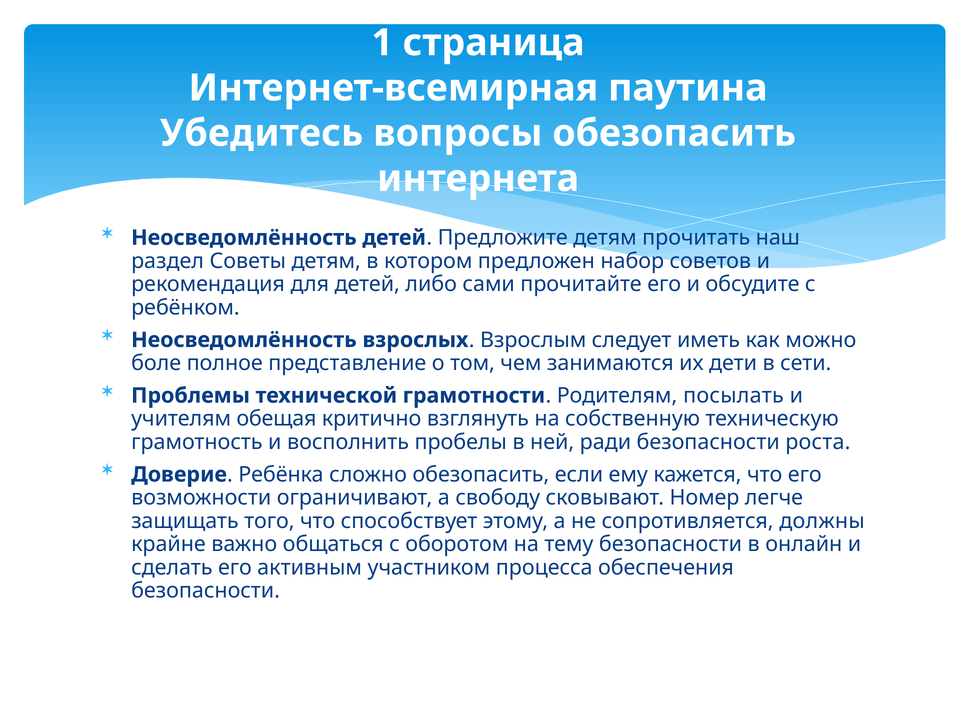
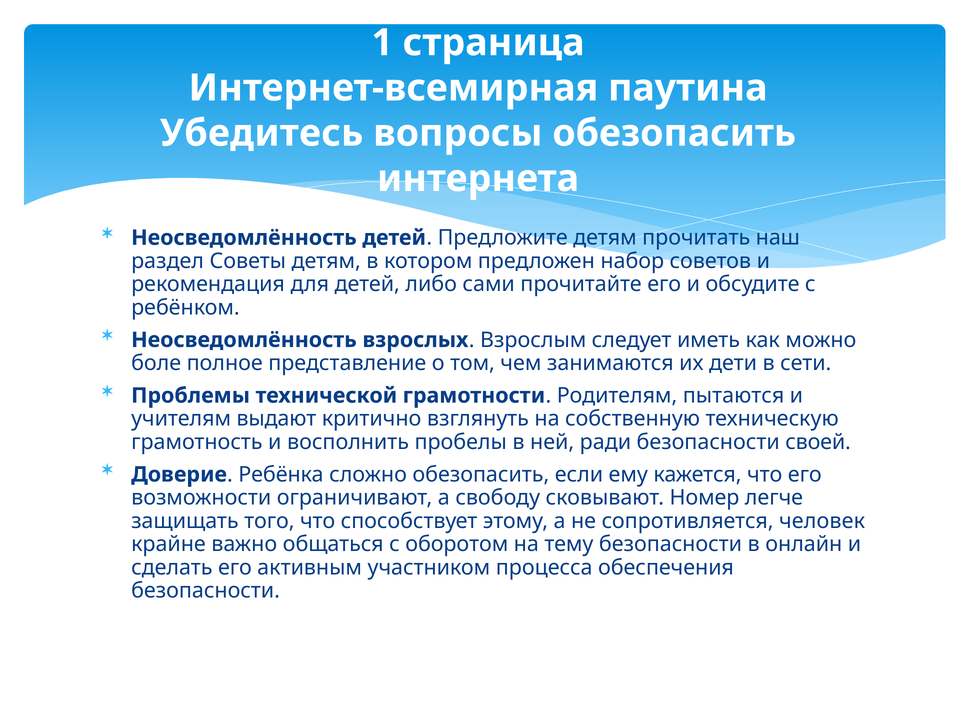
посылать: посылать -> пытаются
обещая: обещая -> выдают
роста: роста -> своей
должны: должны -> человек
